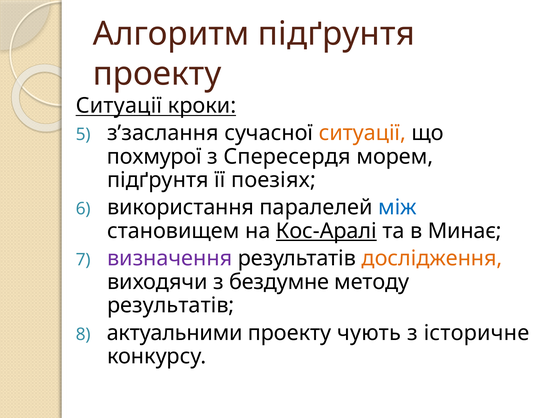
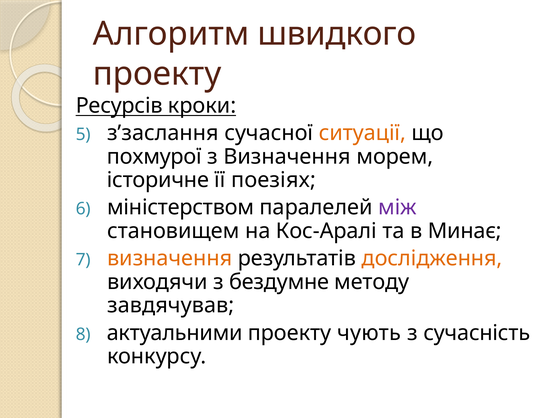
Алгоритм підґрунтя: підґрунтя -> швидкого
Ситуації at (119, 105): Ситуації -> Ресурсів
з Спересердя: Спересердя -> Визначення
підґрунтя at (158, 180): підґрунтя -> історичне
використання: використання -> міністерством
між colour: blue -> purple
Кос-Аралі underline: present -> none
визначення at (170, 258) colour: purple -> orange
результатів at (171, 305): результатів -> завдячував
історичне: історичне -> сучасність
